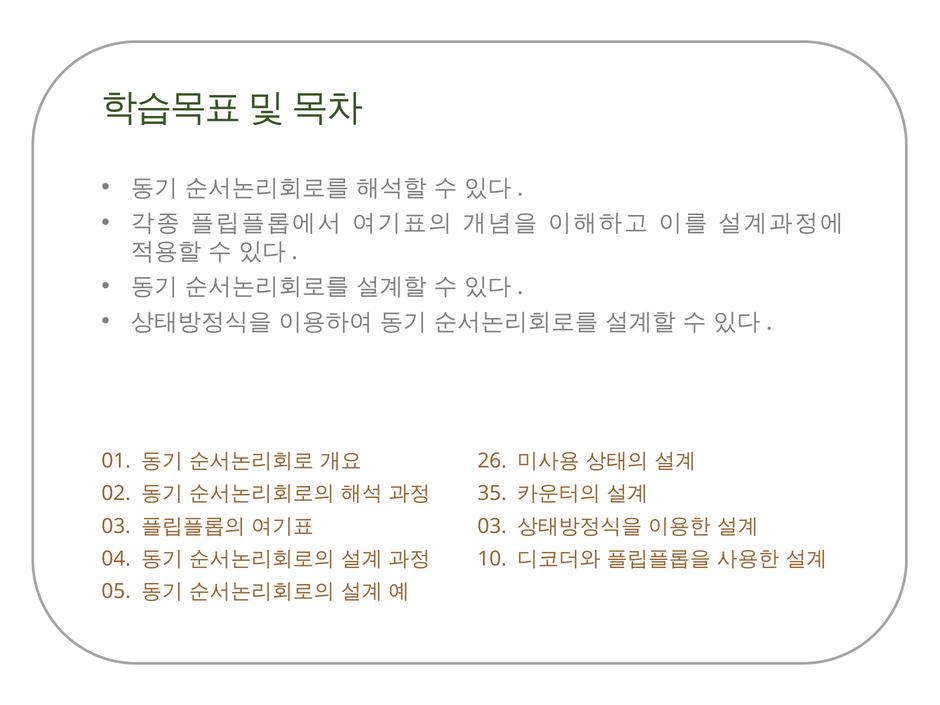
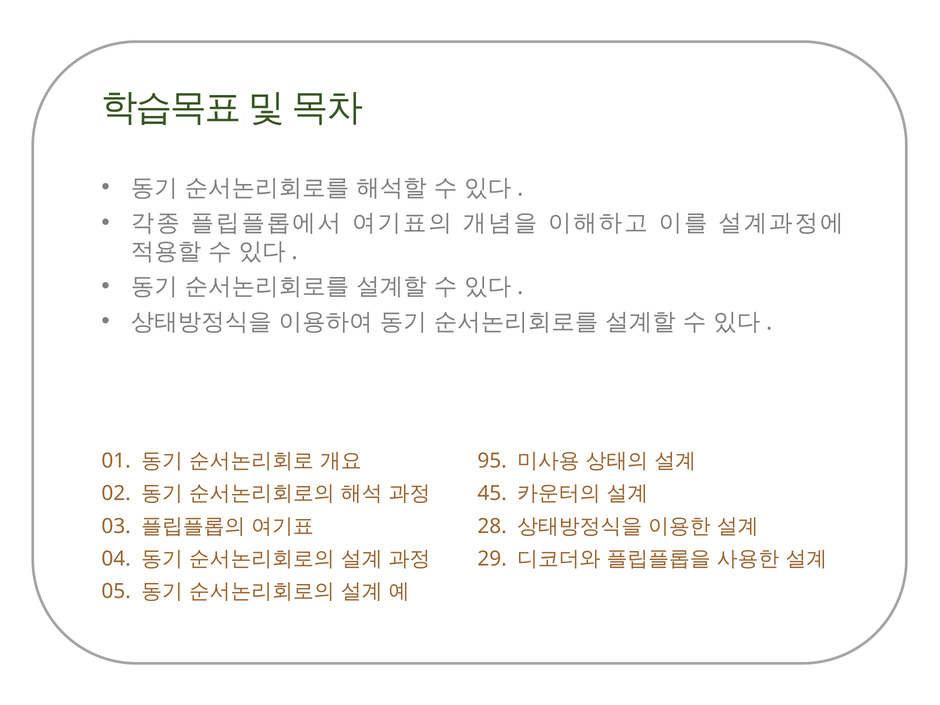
26: 26 -> 95
35: 35 -> 45
03 at (492, 526): 03 -> 28
10: 10 -> 29
